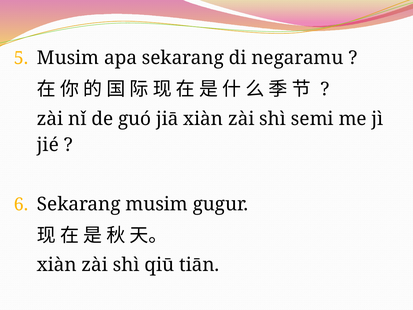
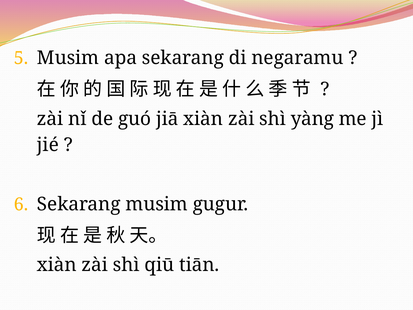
semi: semi -> yàng
